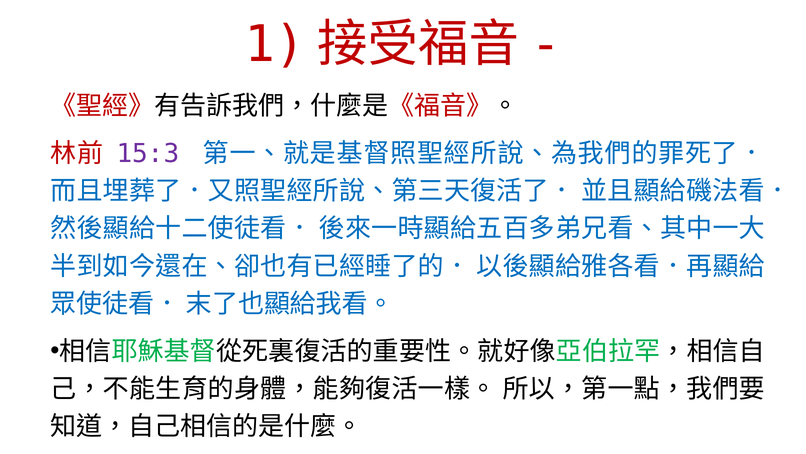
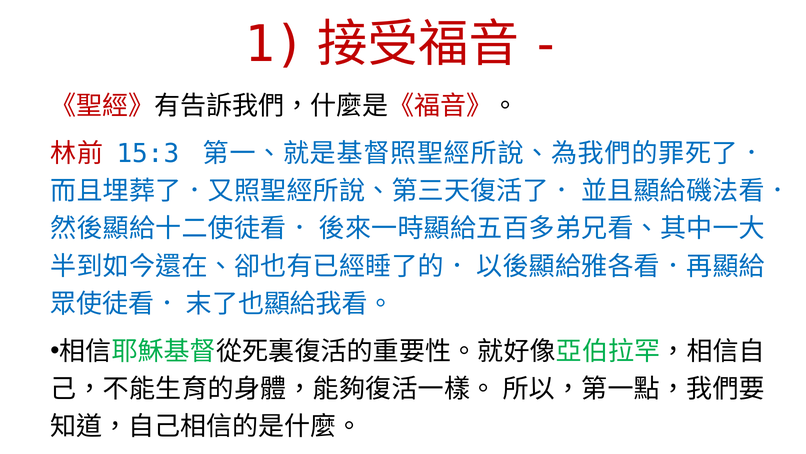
15:3 colour: purple -> blue
